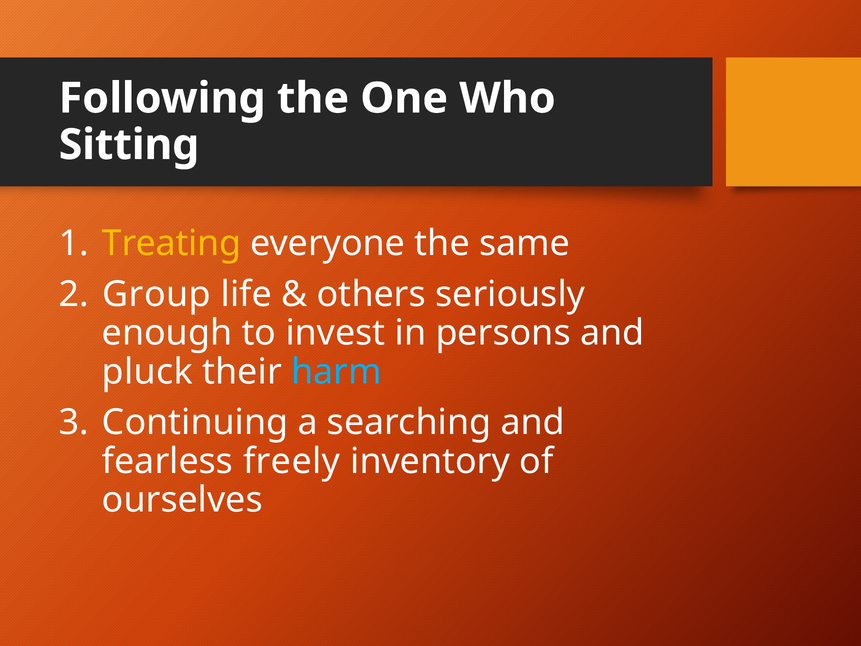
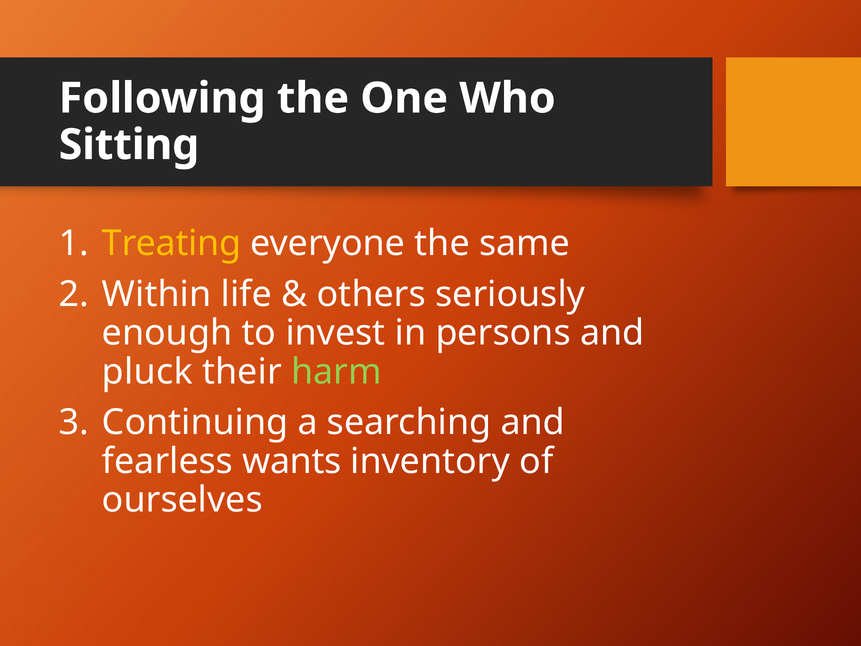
Group: Group -> Within
harm colour: light blue -> light green
freely: freely -> wants
